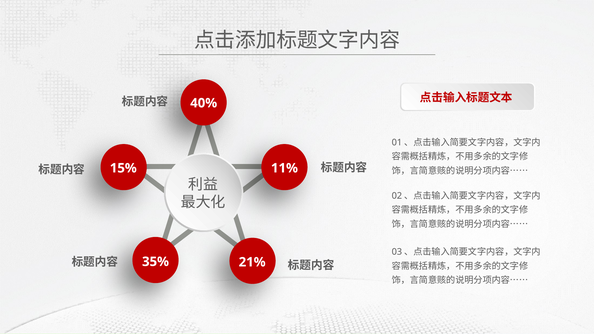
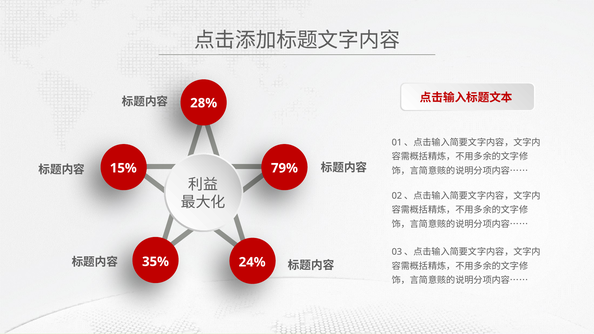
40%: 40% -> 28%
11%: 11% -> 79%
21%: 21% -> 24%
